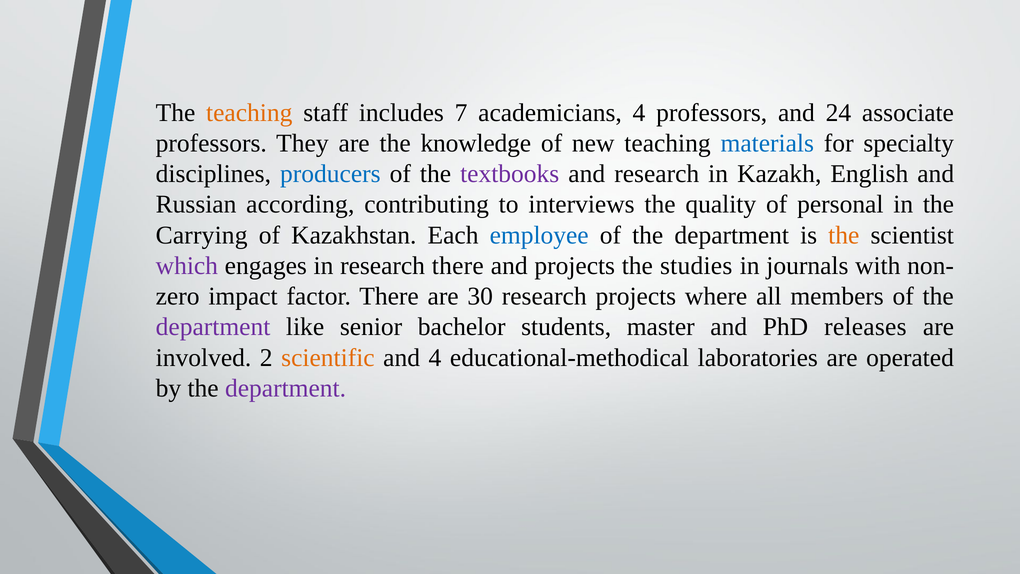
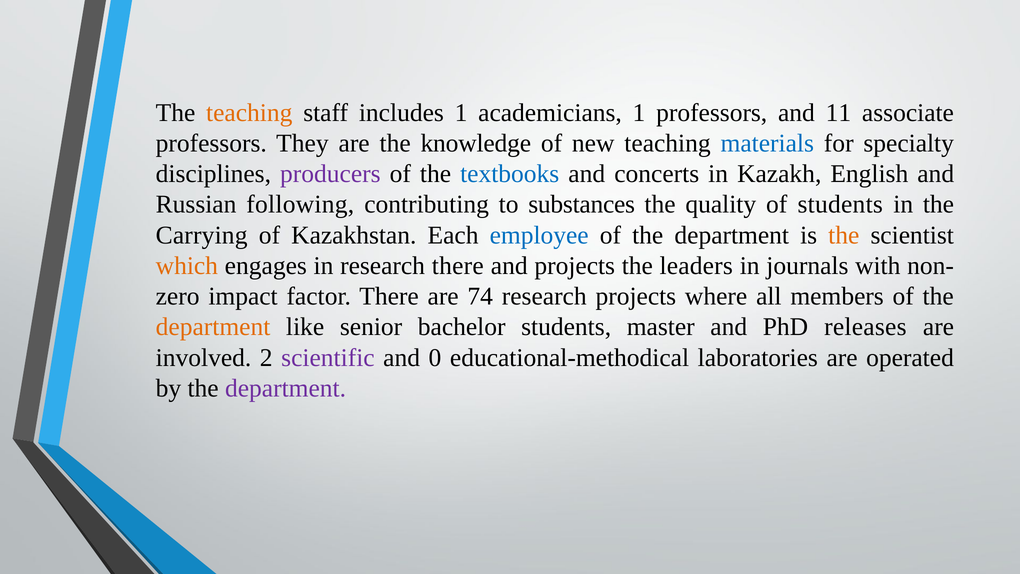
includes 7: 7 -> 1
academicians 4: 4 -> 1
24: 24 -> 11
producers colour: blue -> purple
textbooks colour: purple -> blue
and research: research -> concerts
according: according -> following
interviews: interviews -> substances
of personal: personal -> students
which colour: purple -> orange
studies: studies -> leaders
30: 30 -> 74
department at (213, 327) colour: purple -> orange
scientific colour: orange -> purple
and 4: 4 -> 0
